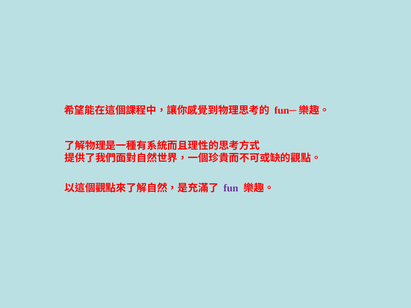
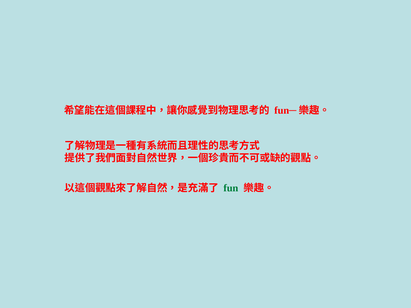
fun colour: purple -> green
